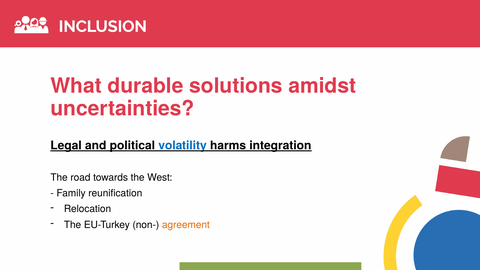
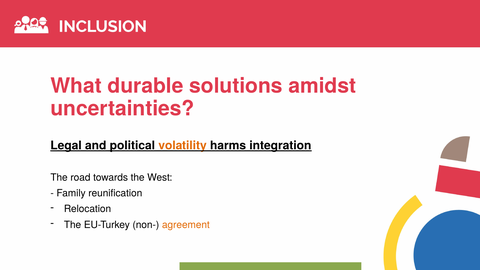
volatility colour: blue -> orange
